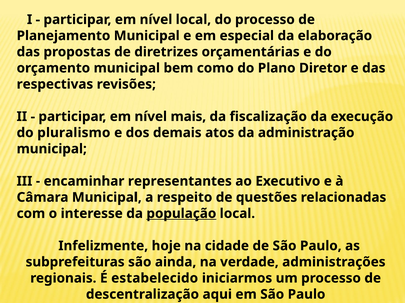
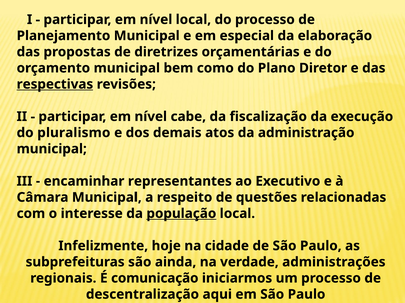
respectivas underline: none -> present
mais: mais -> cabe
estabelecido: estabelecido -> comunicação
